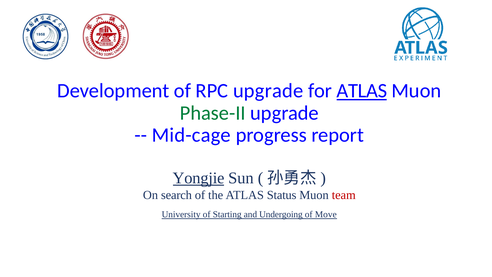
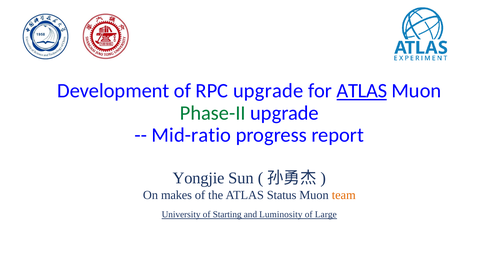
Mid-cage: Mid-cage -> Mid-ratio
Yongjie underline: present -> none
search: search -> makes
team colour: red -> orange
Undergoing: Undergoing -> Luminosity
Move: Move -> Large
